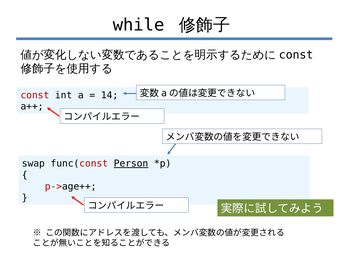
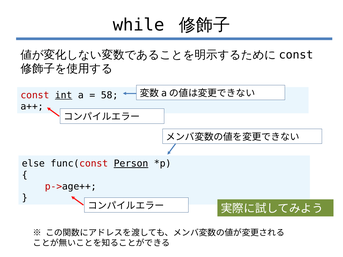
int underline: none -> present
14: 14 -> 58
swap: swap -> else
